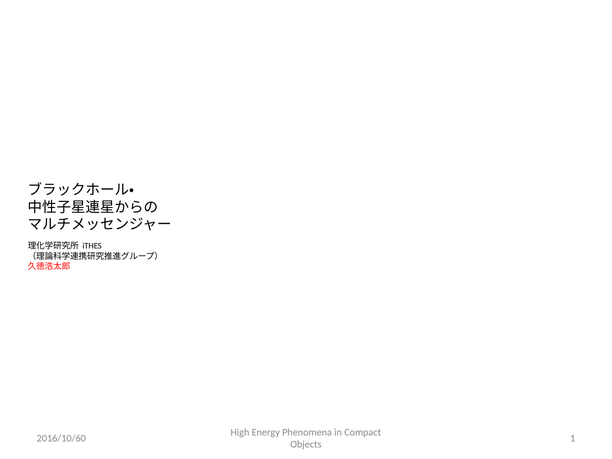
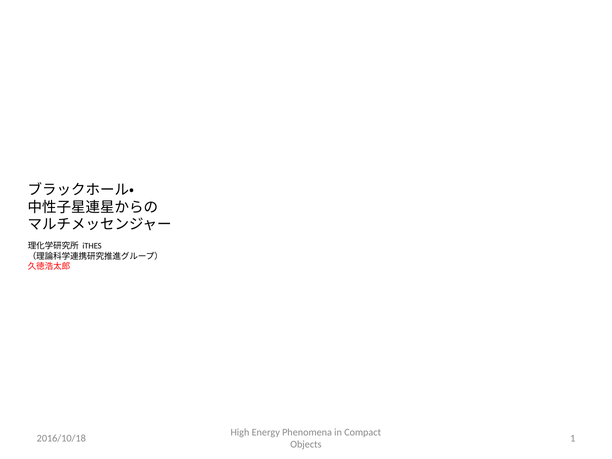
2016/10/60: 2016/10/60 -> 2016/10/18
